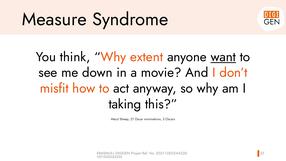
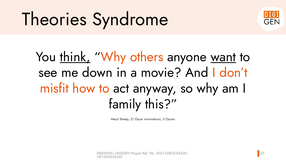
Measure: Measure -> Theories
think underline: none -> present
extent: extent -> others
taking: taking -> family
